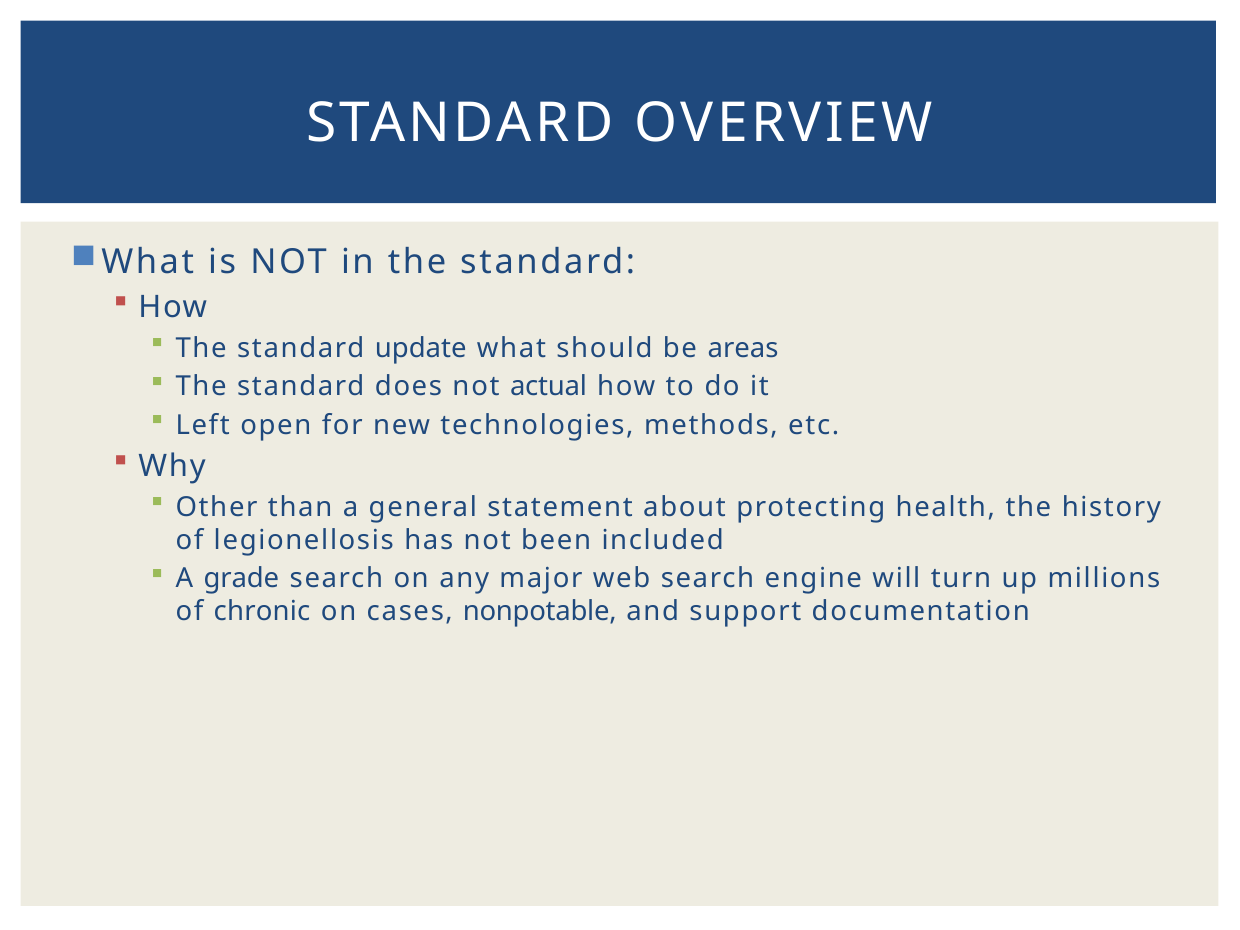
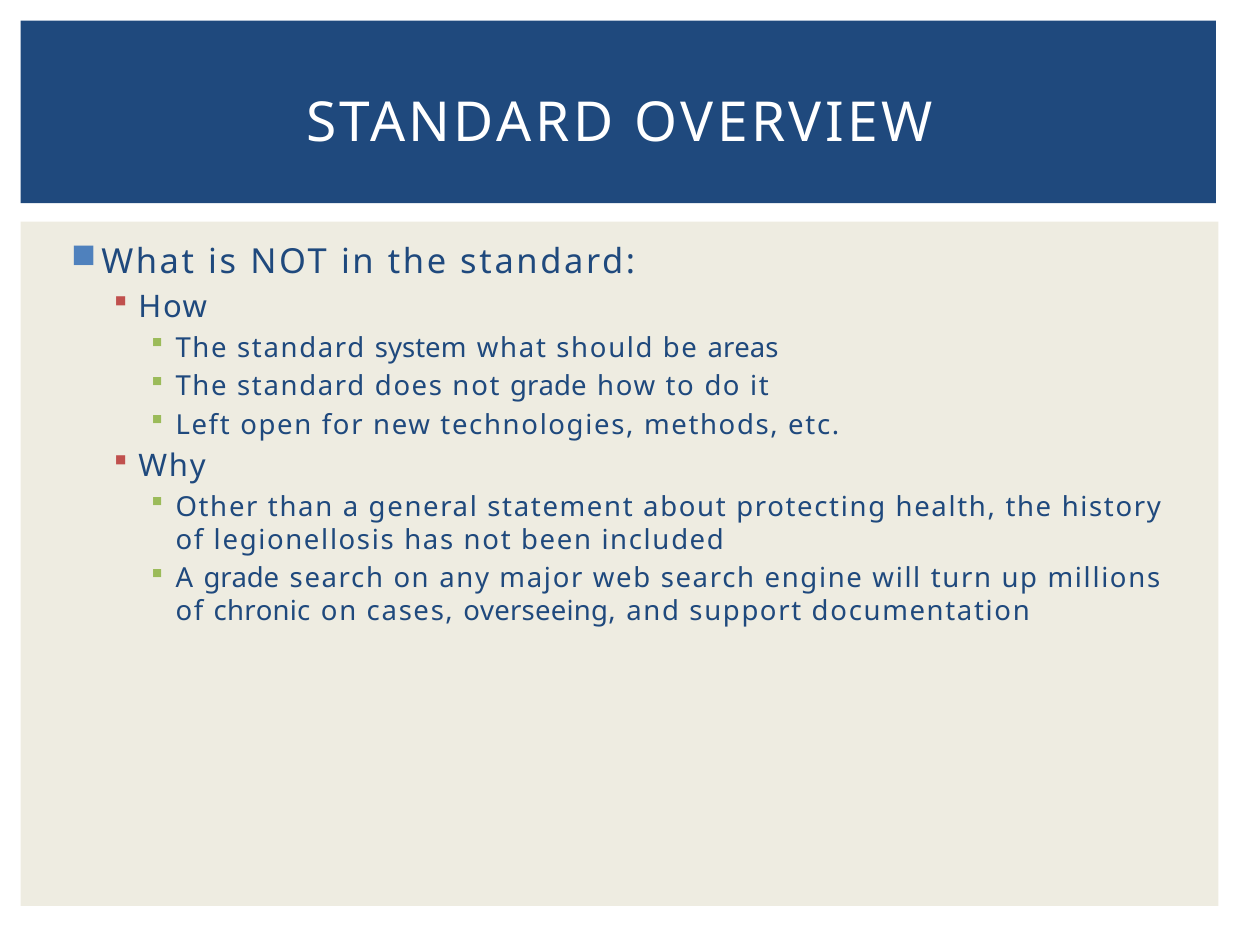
update: update -> system
not actual: actual -> grade
nonpotable: nonpotable -> overseeing
